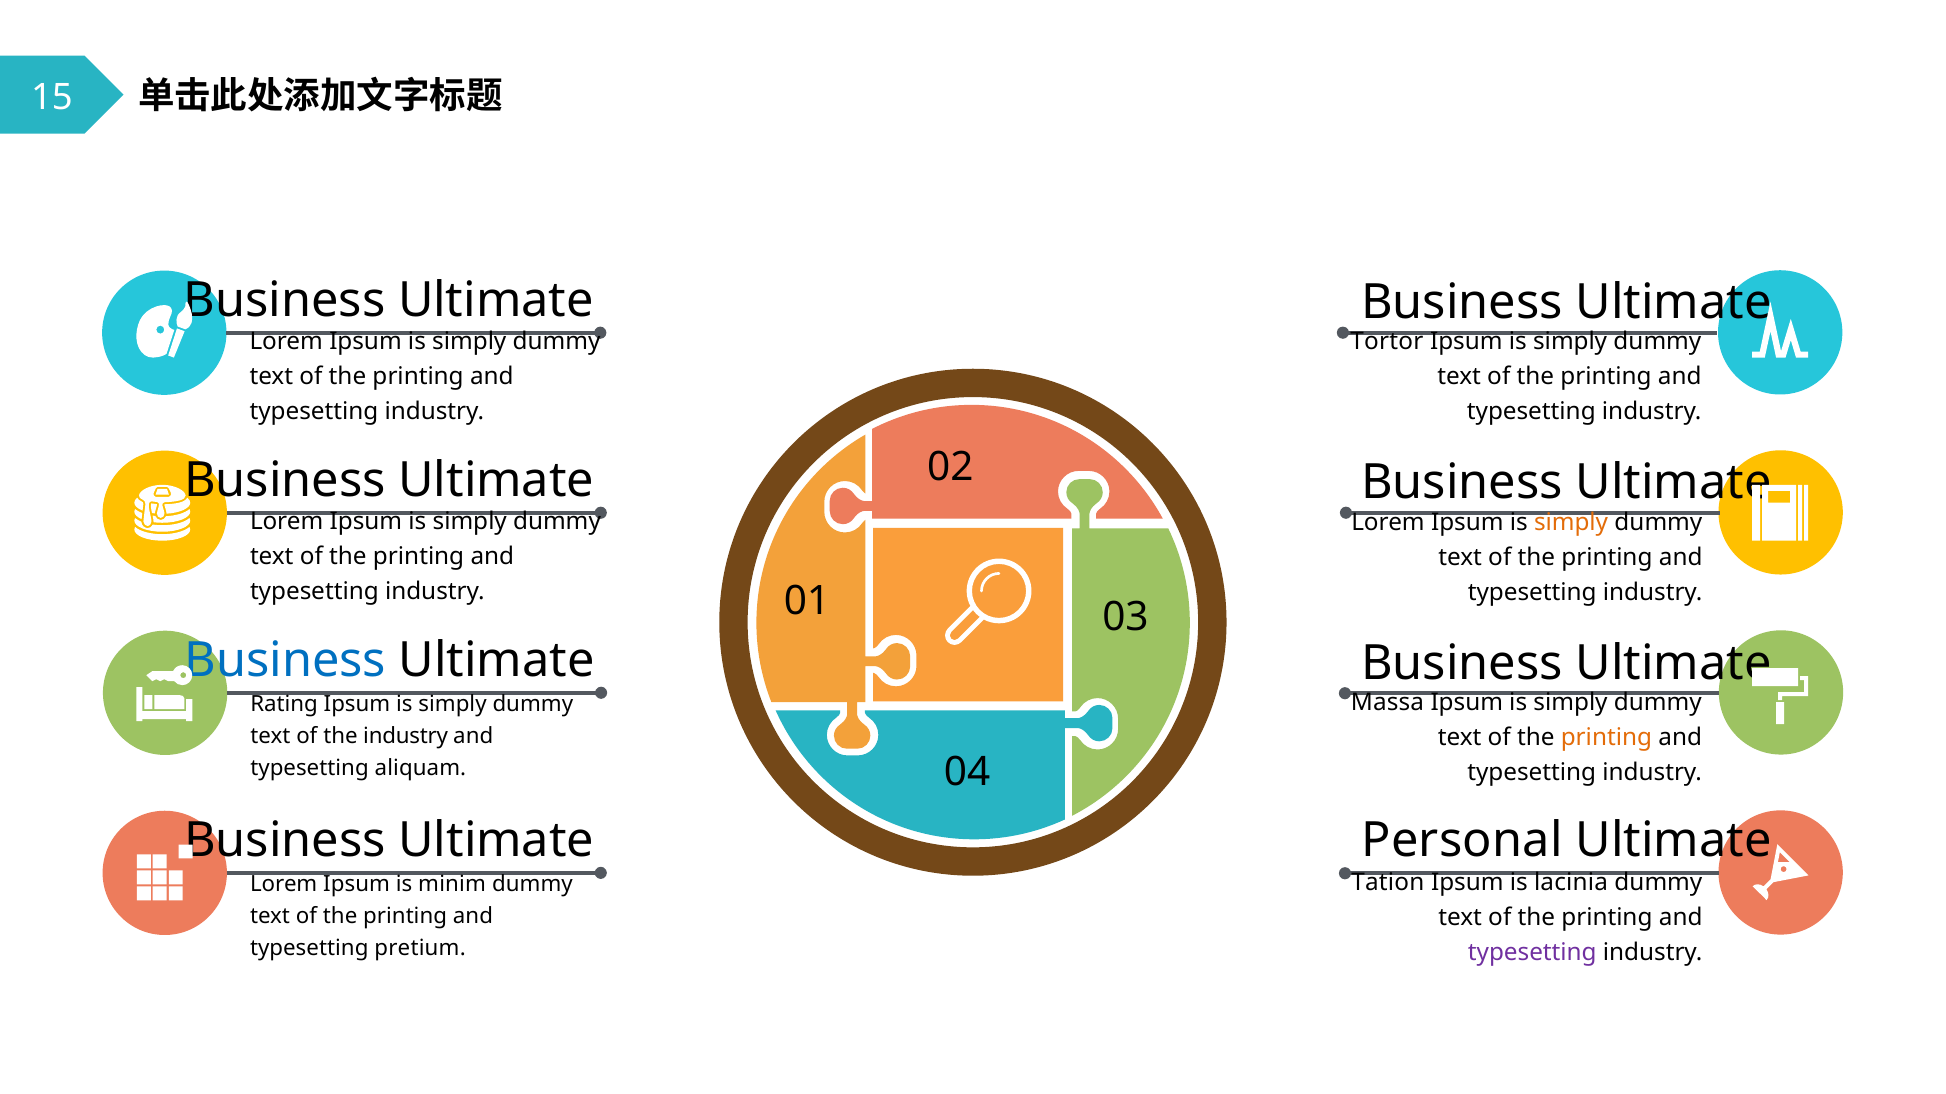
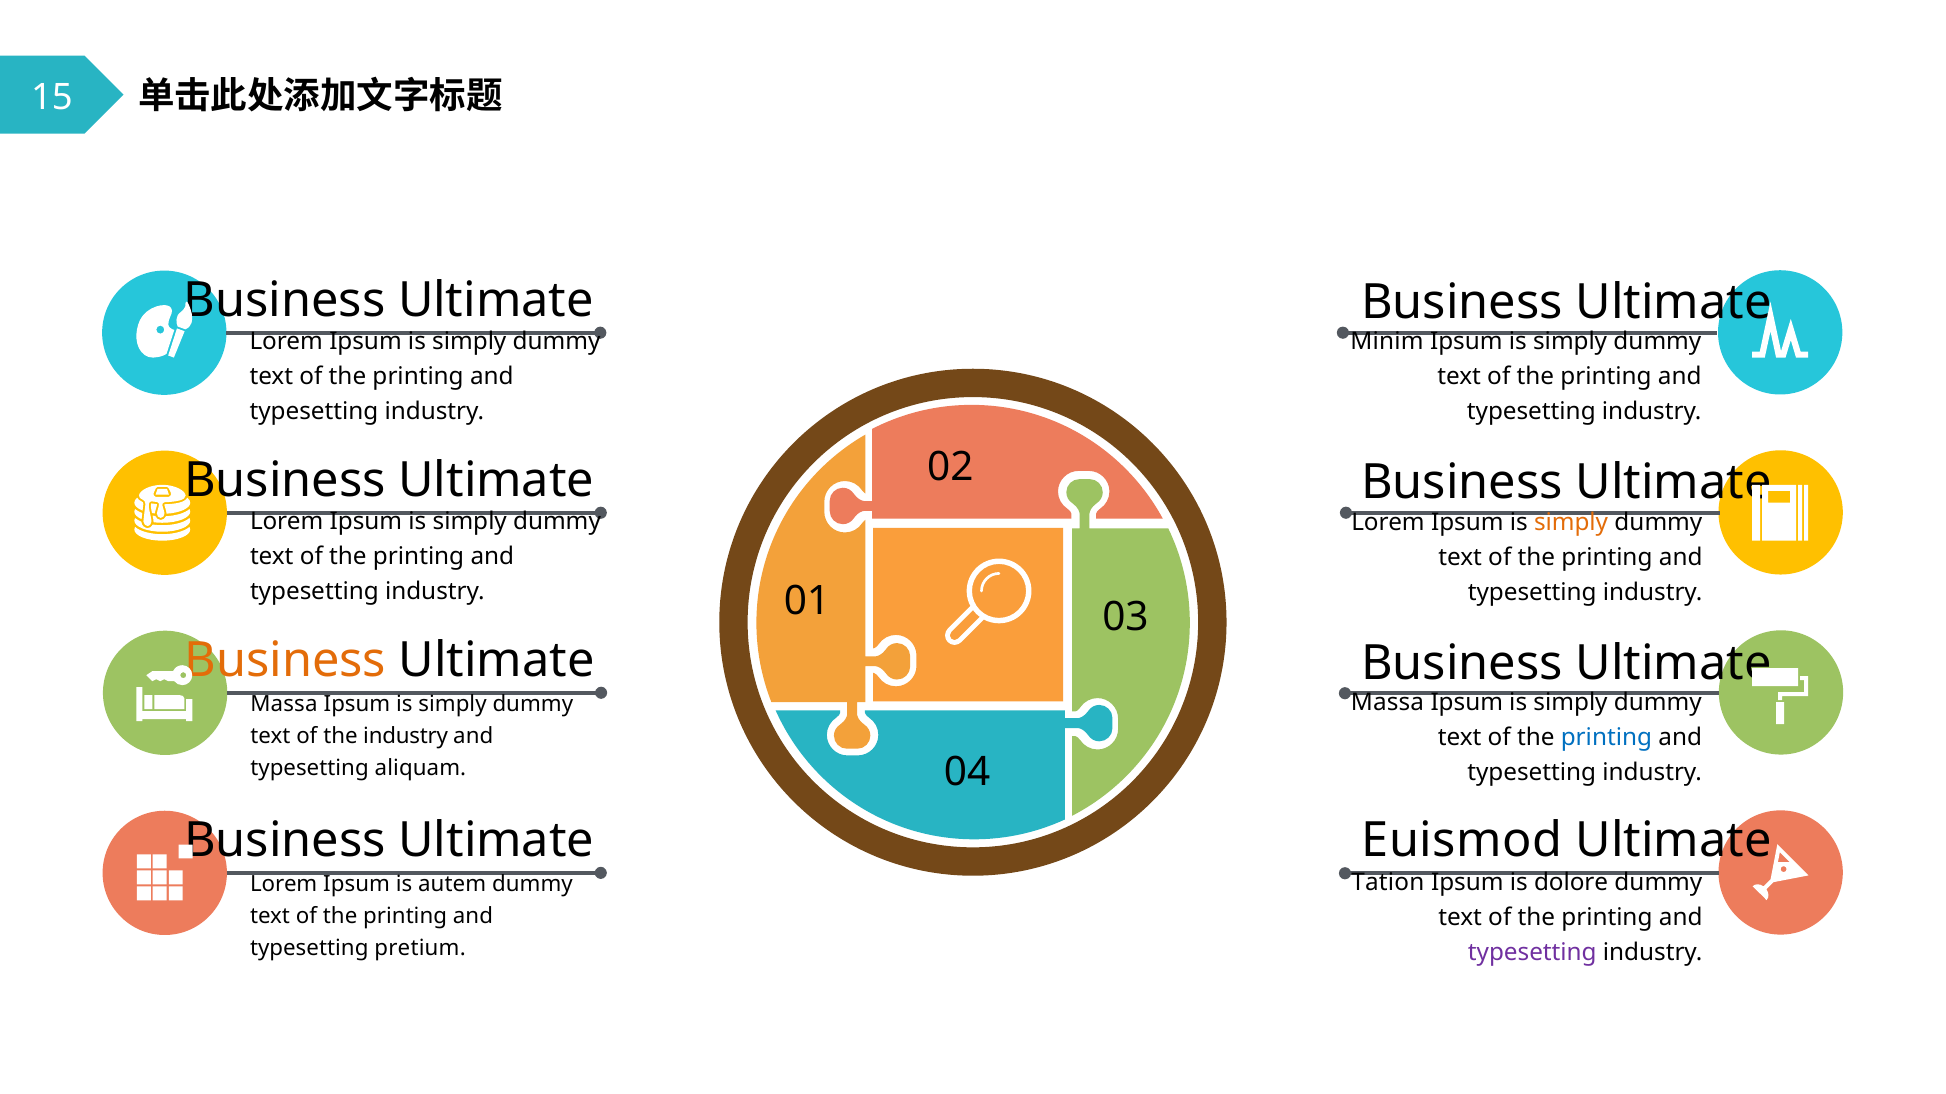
Tortor: Tortor -> Minim
Business at (285, 661) colour: blue -> orange
Rating at (284, 705): Rating -> Massa
printing at (1606, 738) colour: orange -> blue
Personal: Personal -> Euismod
lacinia: lacinia -> dolore
minim: minim -> autem
